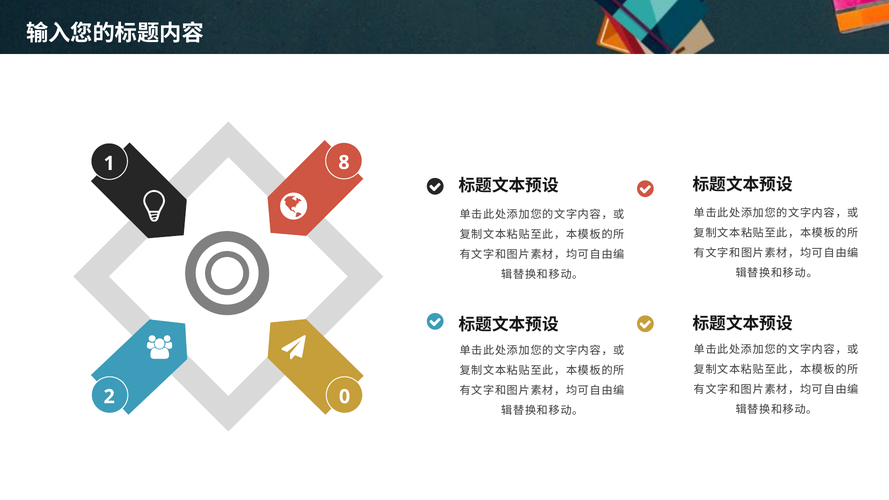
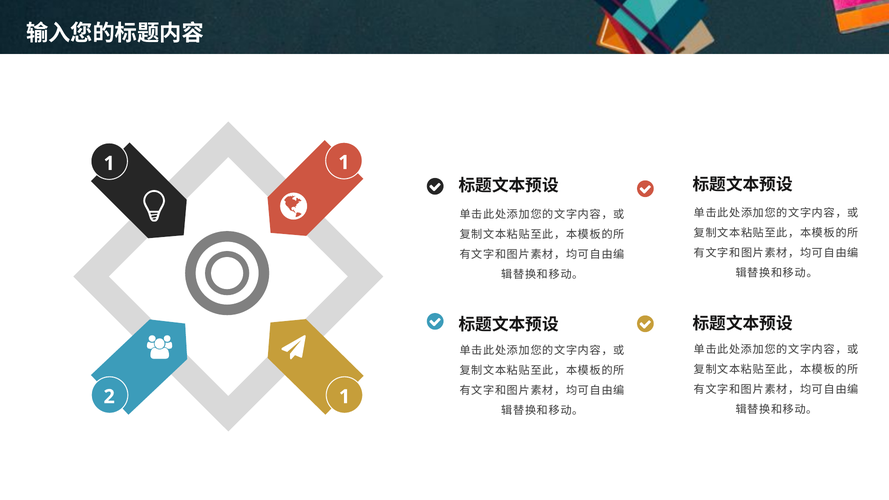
1 8: 8 -> 1
2 0: 0 -> 1
